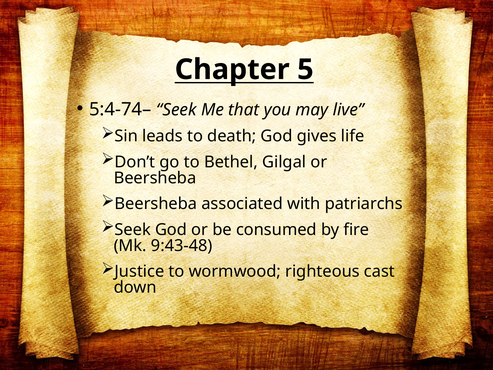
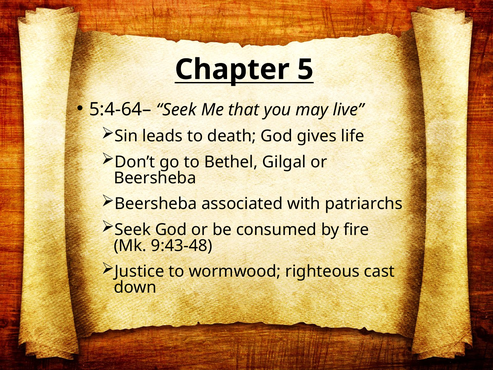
5:4-74–: 5:4-74– -> 5:4-64–
